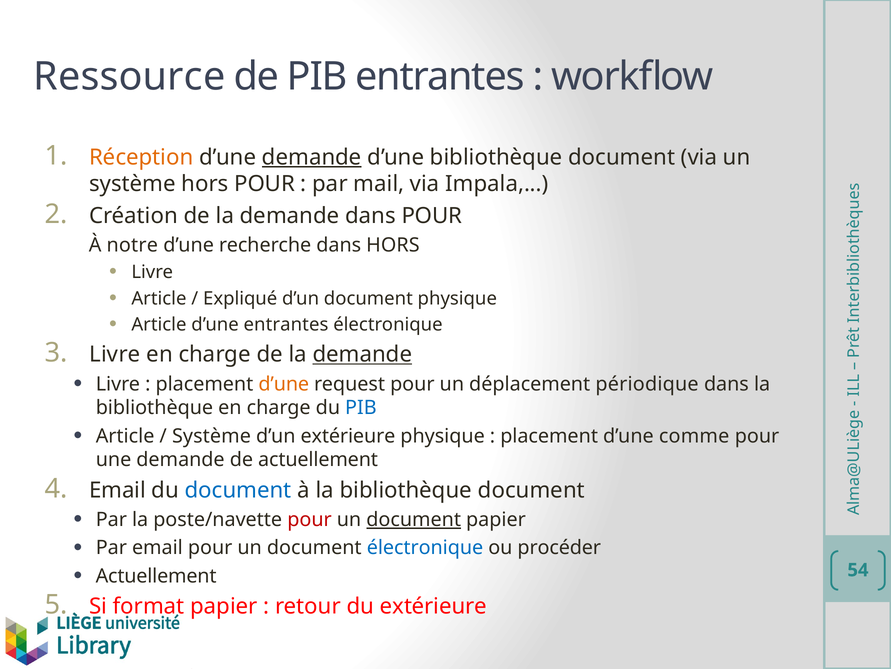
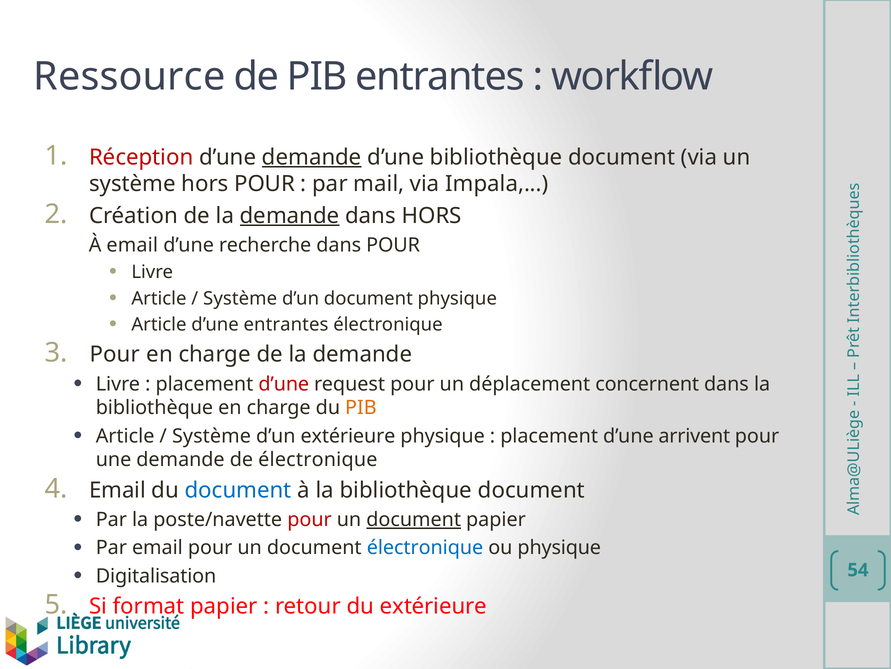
Réception colour: orange -> red
demande at (290, 215) underline: none -> present
dans POUR: POUR -> HORS
À notre: notre -> email
dans HORS: HORS -> POUR
Expliqué at (240, 298): Expliqué -> Système
Livre at (115, 354): Livre -> Pour
demande at (362, 354) underline: present -> none
d’une at (284, 384) colour: orange -> red
périodique: périodique -> concernent
PIB at (361, 407) colour: blue -> orange
comme: comme -> arrivent
de actuellement: actuellement -> électronique
ou procéder: procéder -> physique
Actuellement at (156, 576): Actuellement -> Digitalisation
